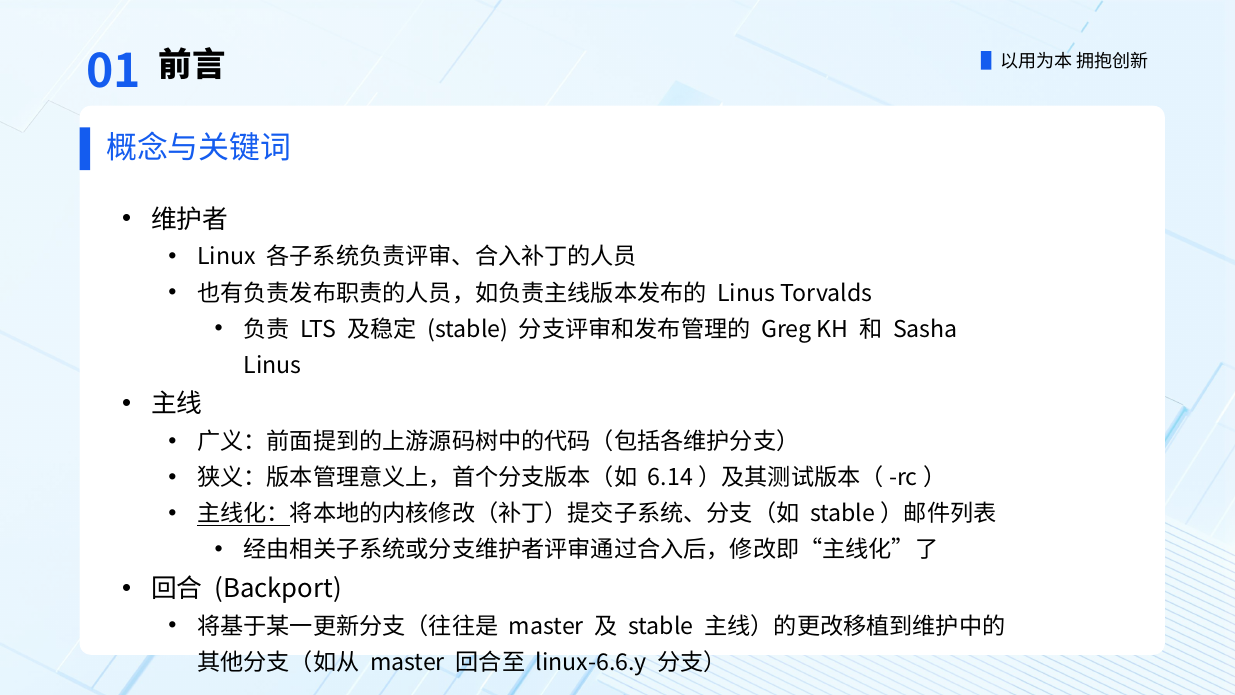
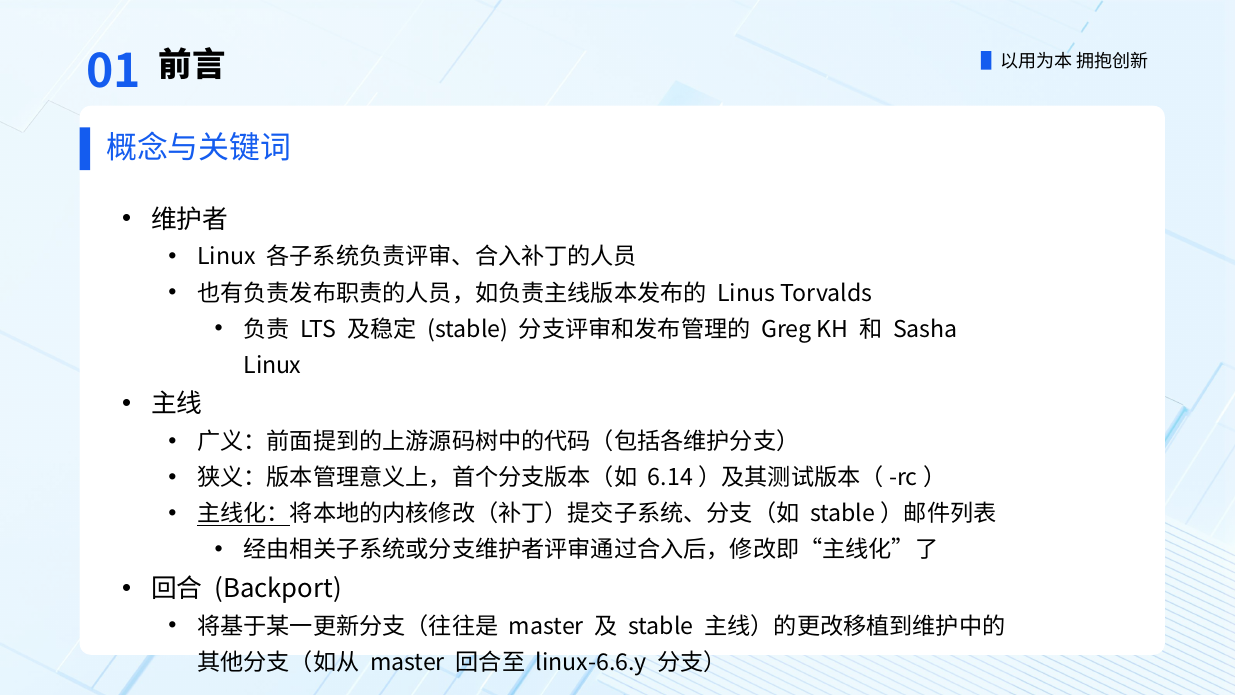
Linus at (272, 365): Linus -> Linux
